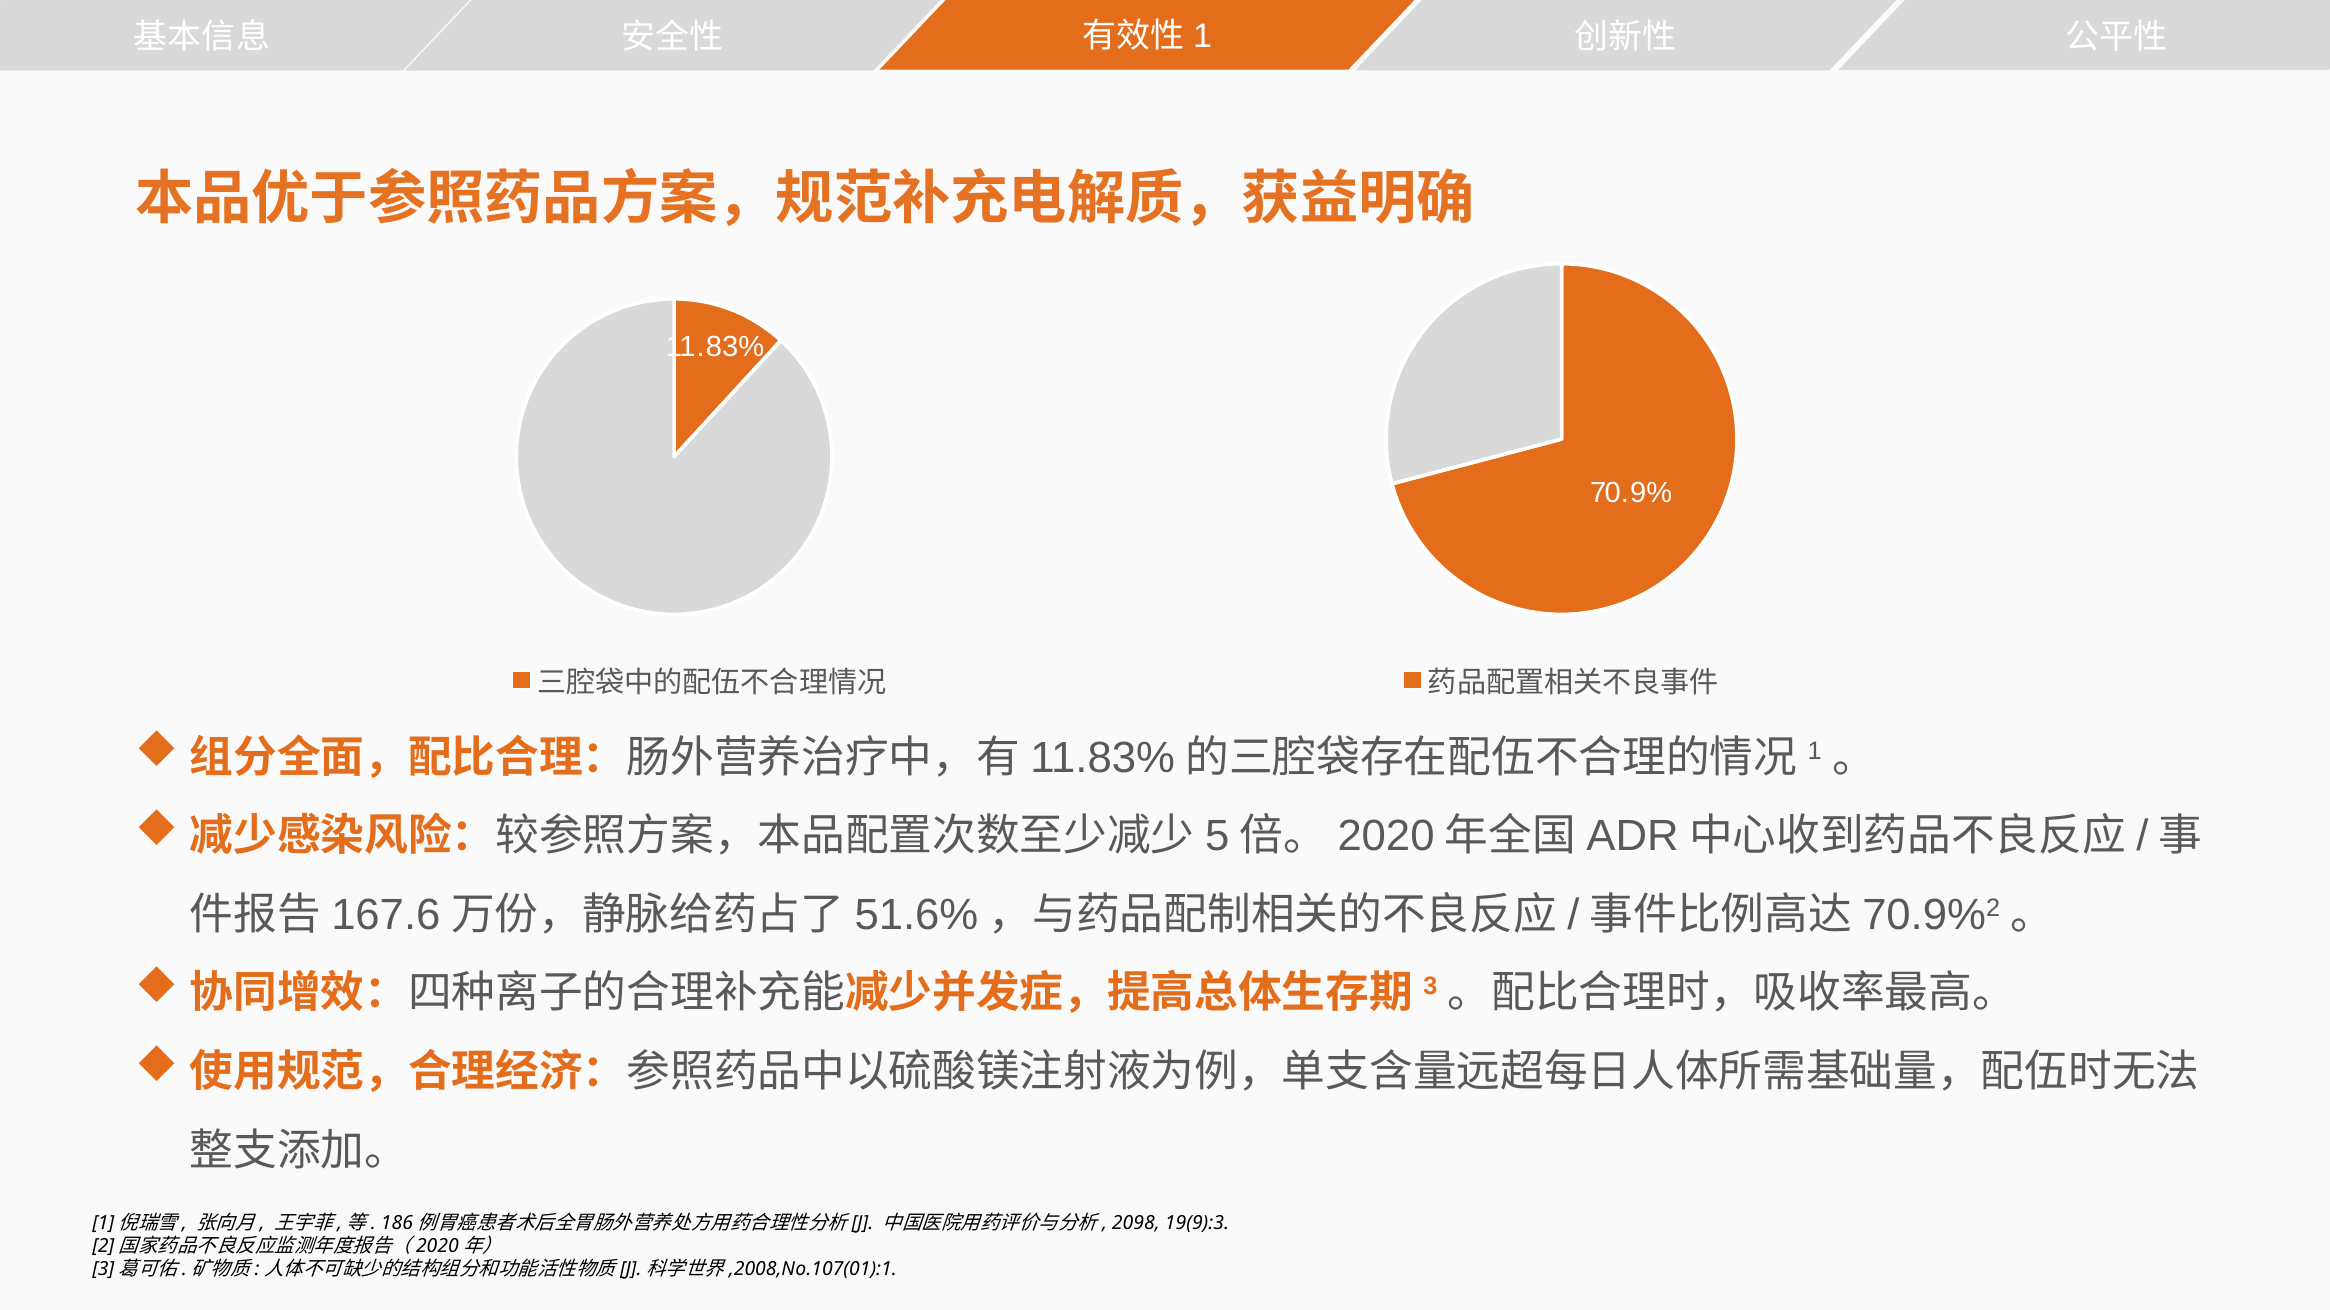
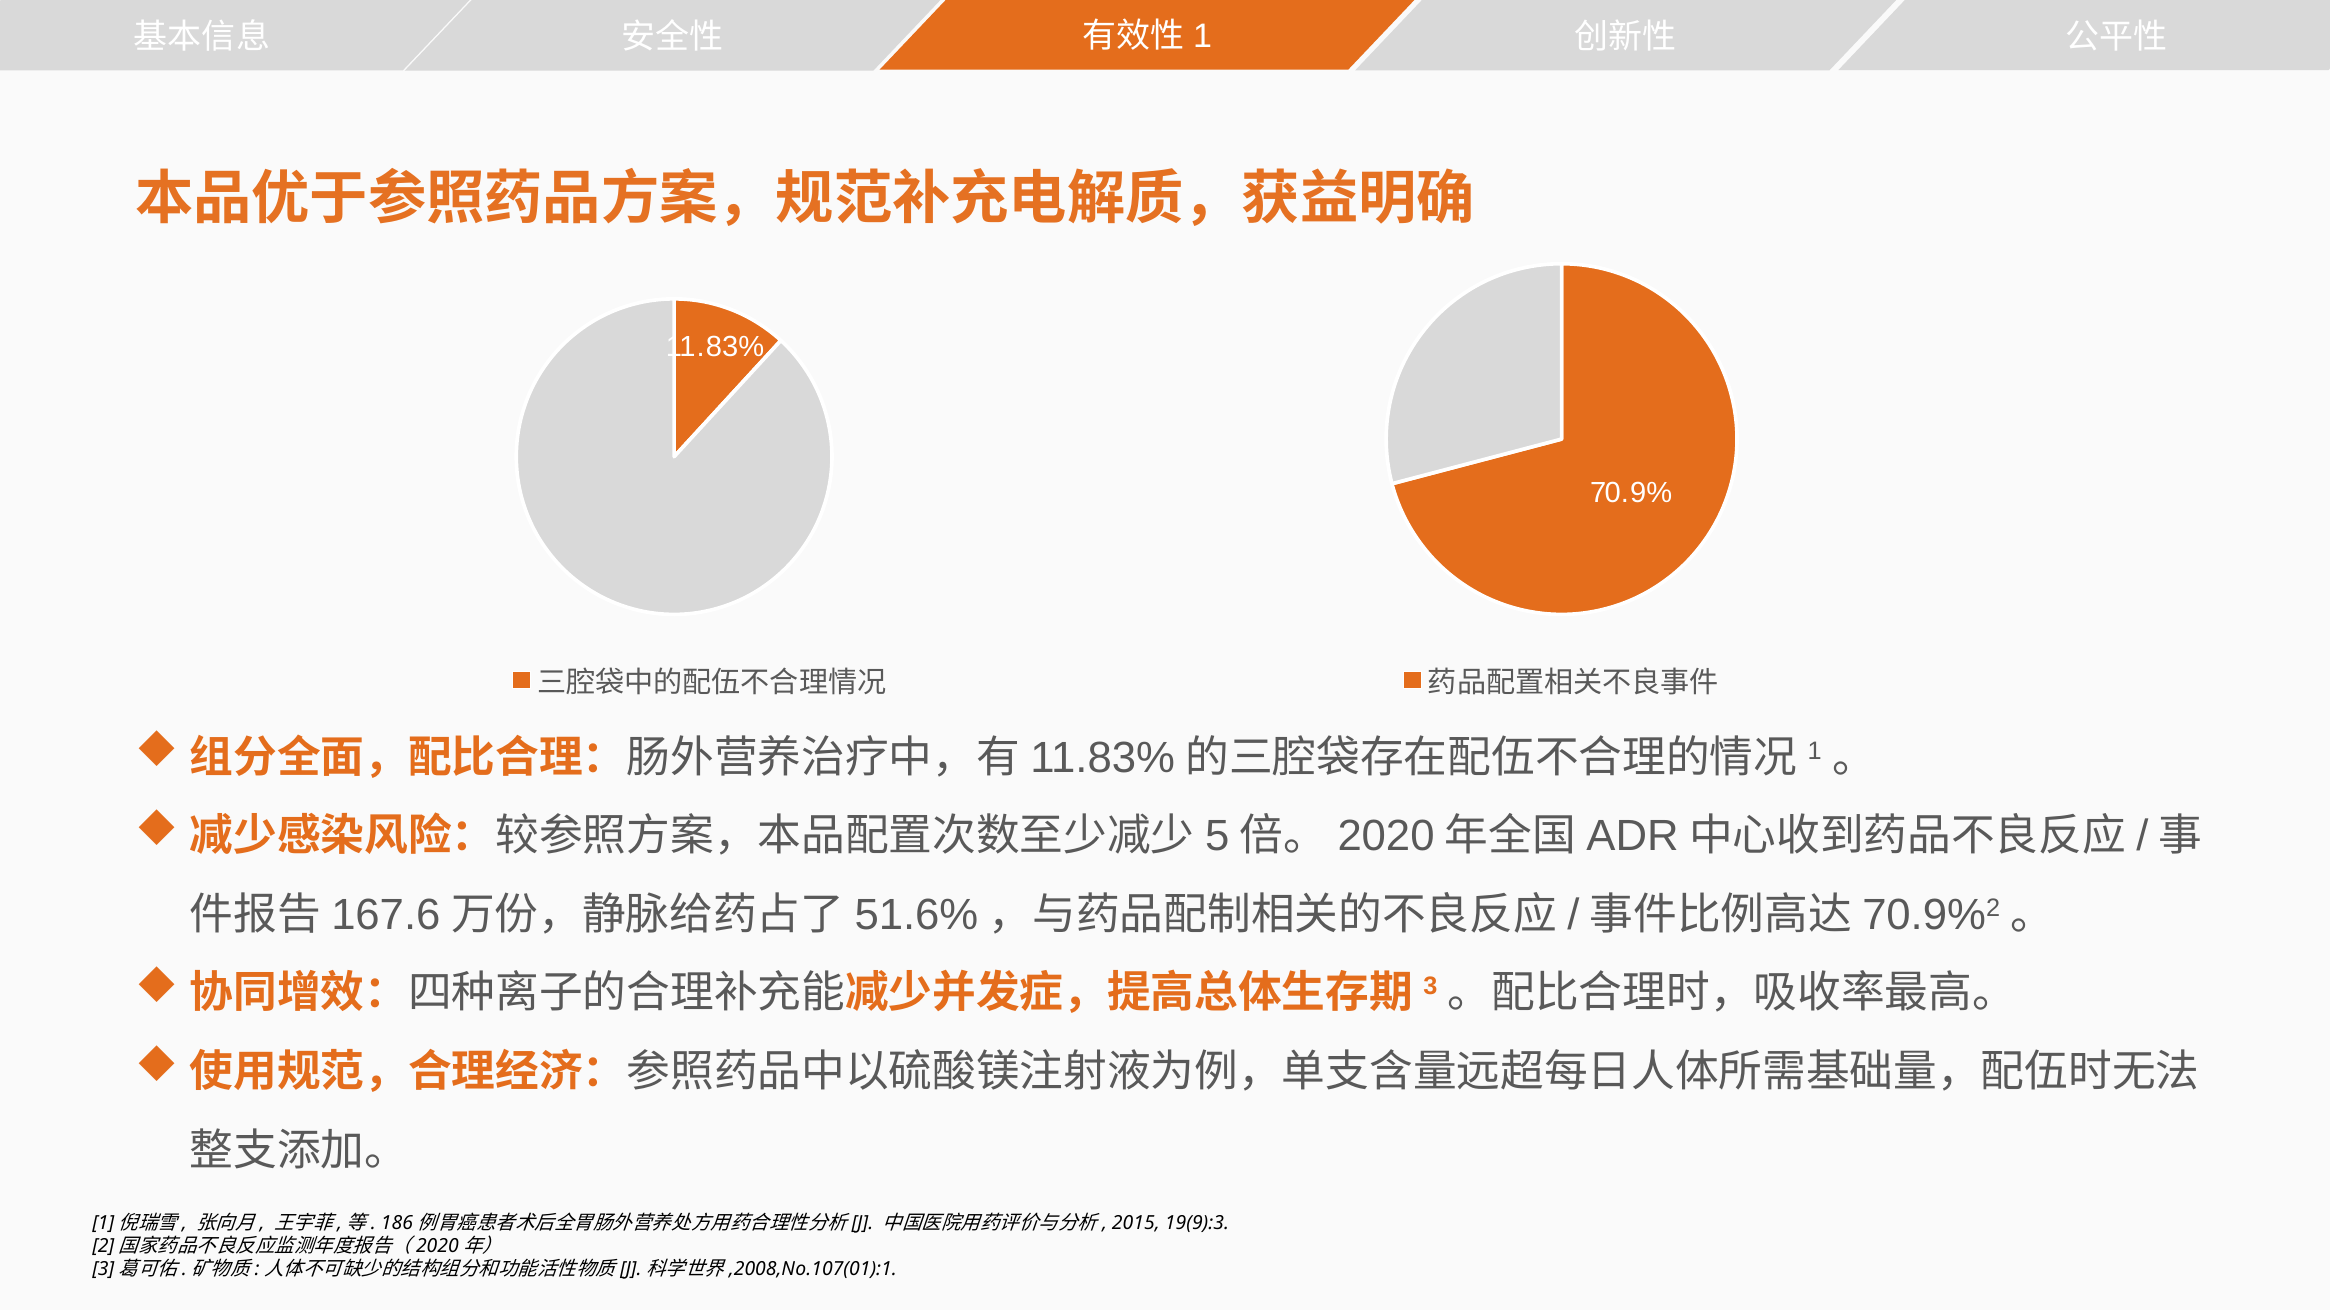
2098: 2098 -> 2015
